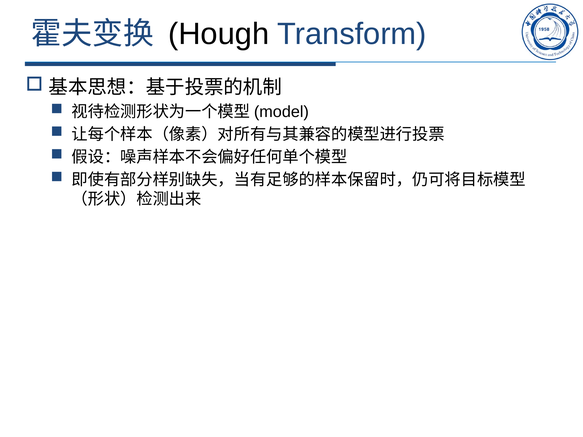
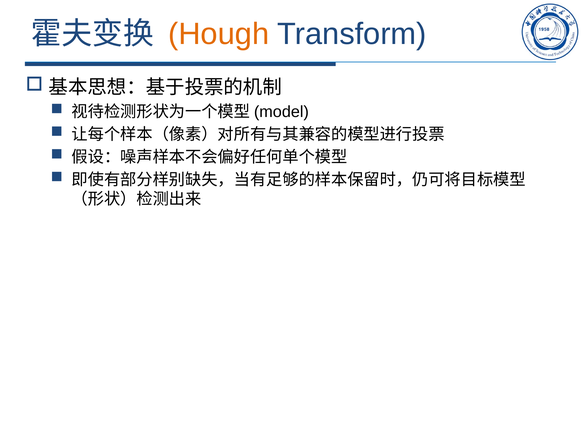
Hough colour: black -> orange
